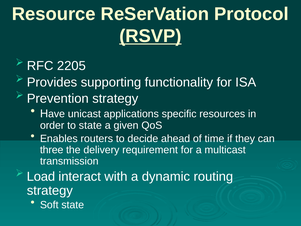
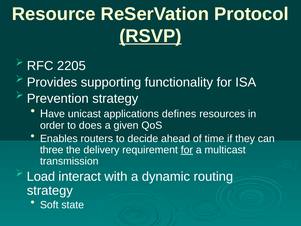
specific: specific -> defines
to state: state -> does
for at (187, 150) underline: none -> present
